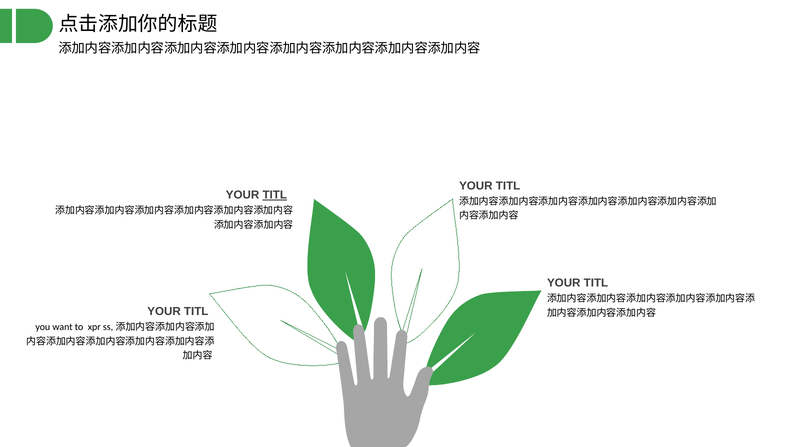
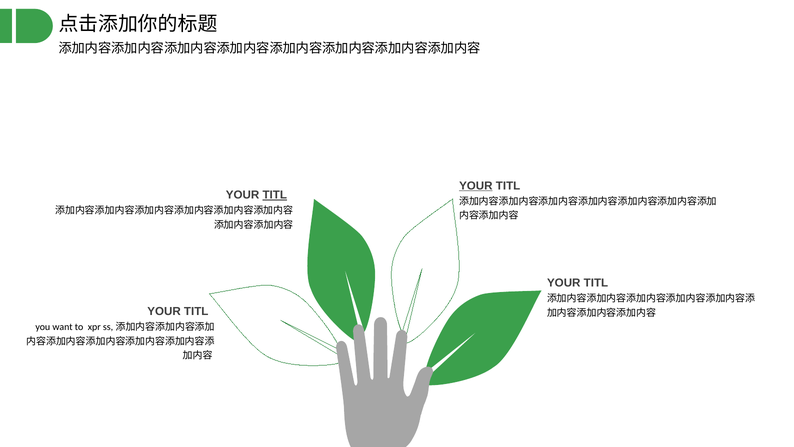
YOUR at (476, 186) underline: none -> present
